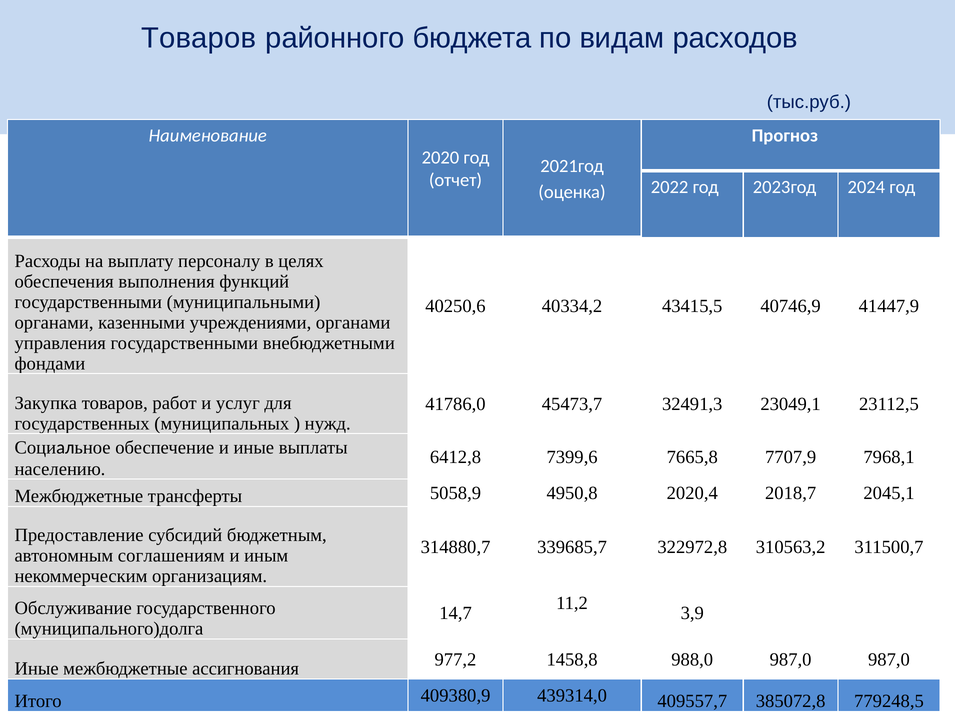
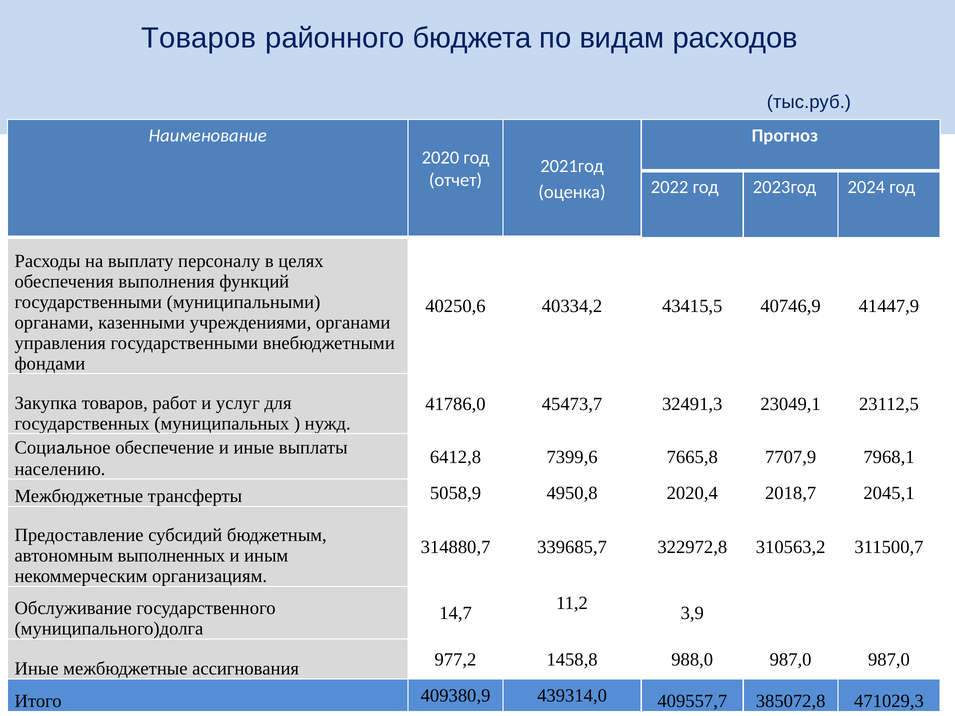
соглашениям: соглашениям -> выполненных
779248,5: 779248,5 -> 471029,3
